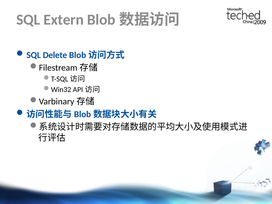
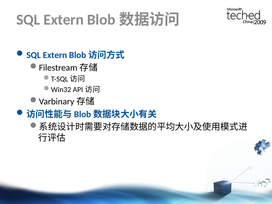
Delete at (55, 55): Delete -> Extern
